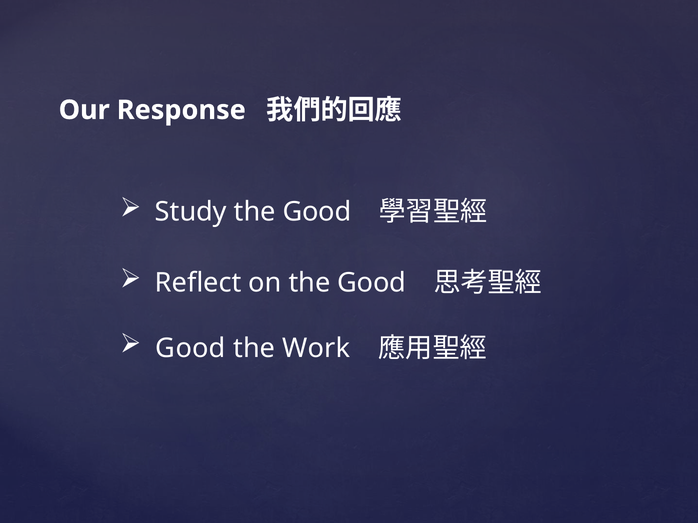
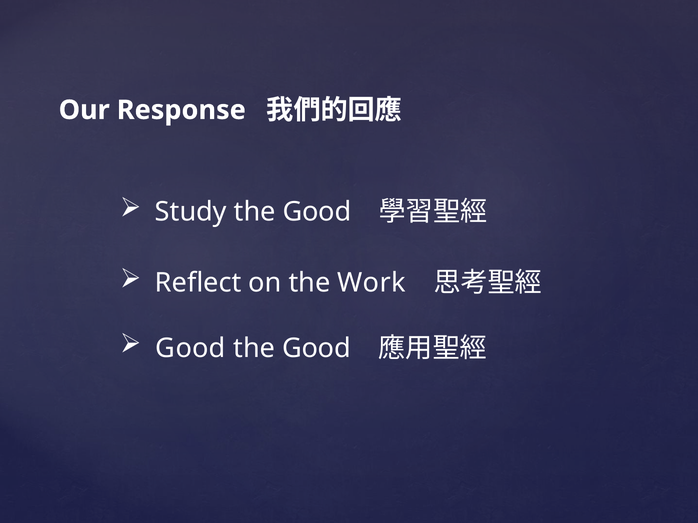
on the Good: Good -> Work
Work at (316, 348): Work -> Good
